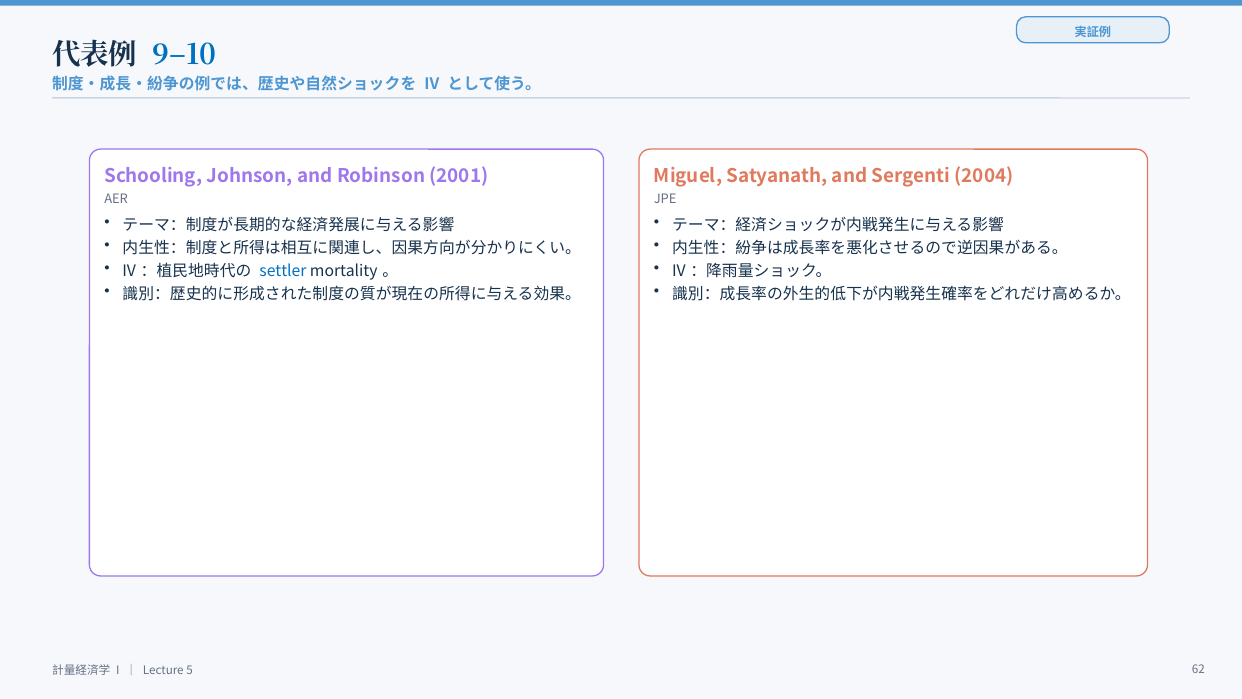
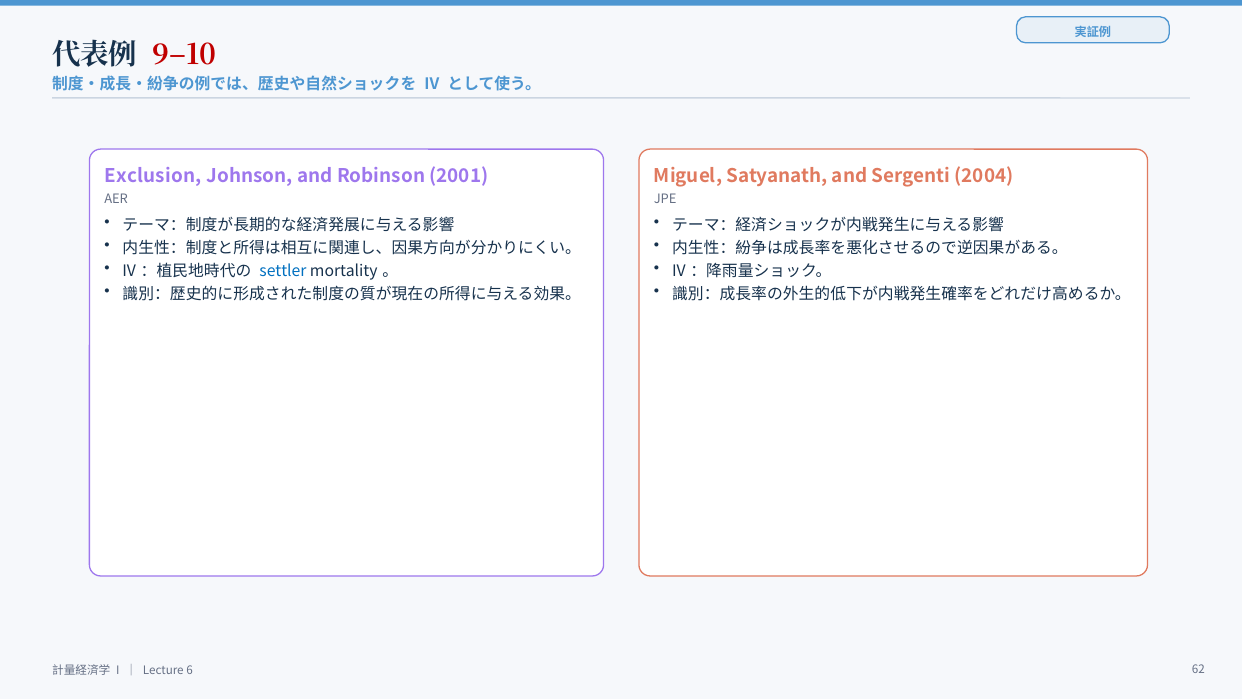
9–10 colour: blue -> red
Schooling: Schooling -> Exclusion
5: 5 -> 6
